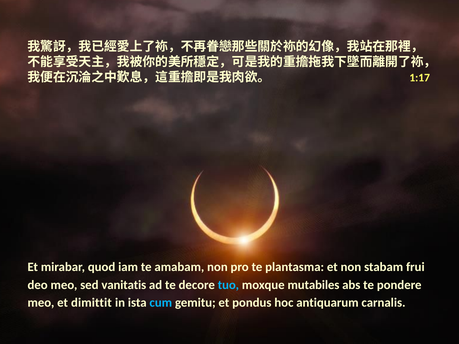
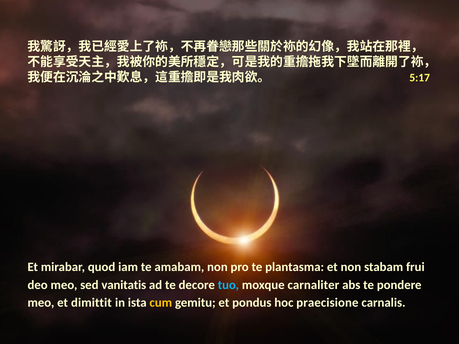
1:17: 1:17 -> 5:17
mutabiles: mutabiles -> carnaliter
cum colour: light blue -> yellow
antiquarum: antiquarum -> praecisione
